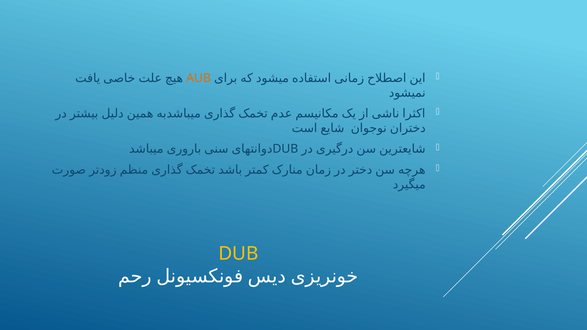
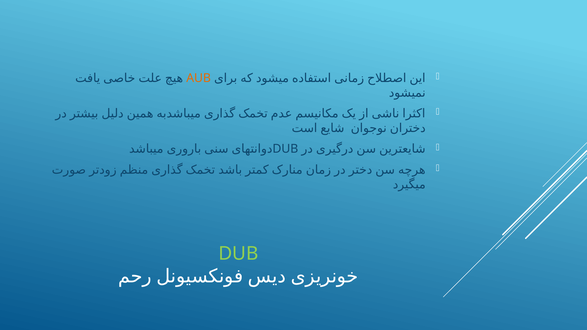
DUB at (238, 254) colour: yellow -> light green
